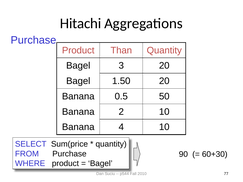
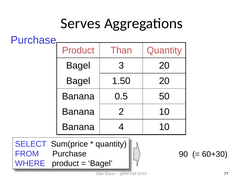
Hitachi: Hitachi -> Serves
